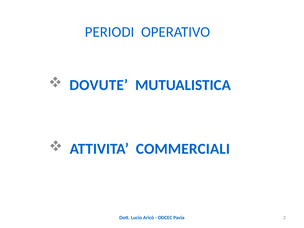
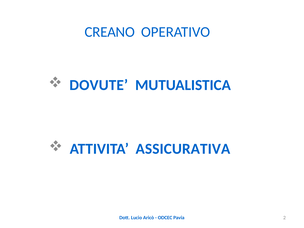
PERIODI: PERIODI -> CREANO
COMMERCIALI: COMMERCIALI -> ASSICURATIVA
